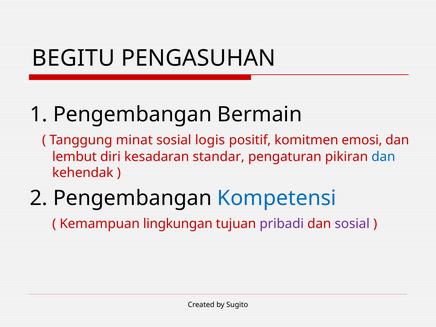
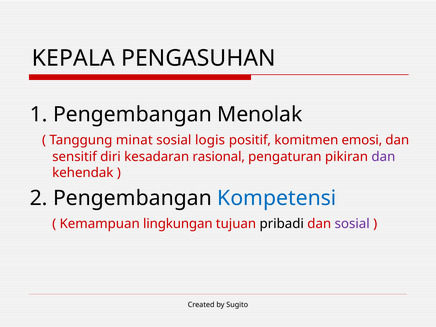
BEGITU: BEGITU -> KEPALA
Bermain: Bermain -> Menolak
lembut: lembut -> sensitif
standar: standar -> rasional
dan at (383, 157) colour: blue -> purple
pribadi colour: purple -> black
